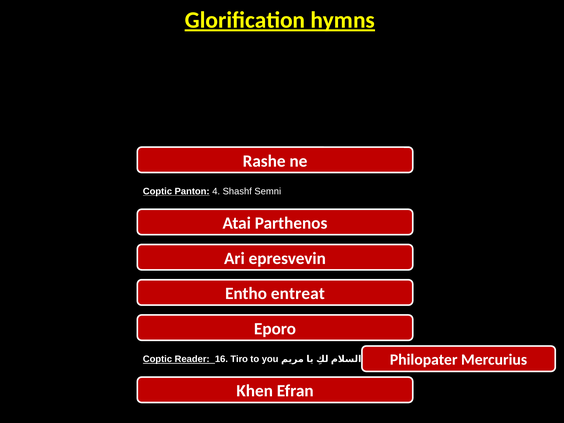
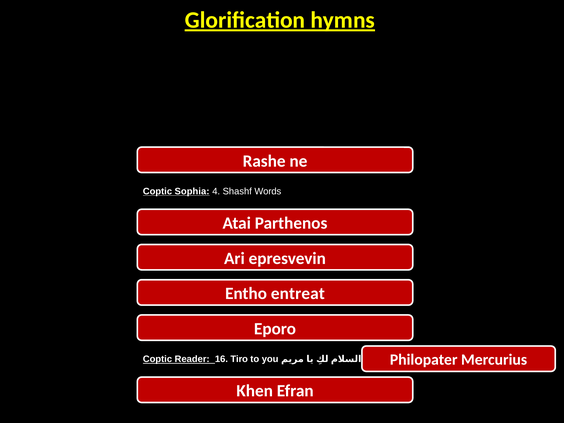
Panton: Panton -> Sophia
Semni: Semni -> Words
